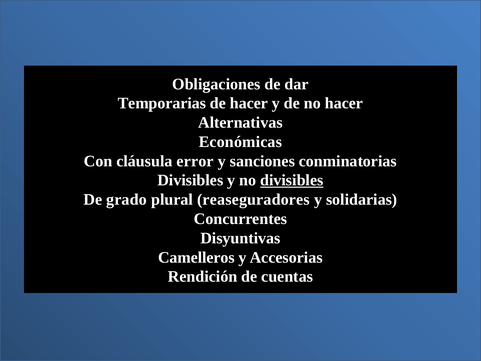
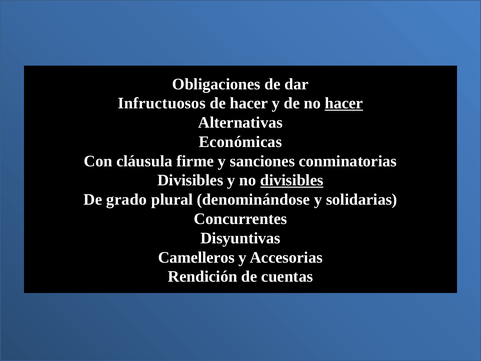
Temporarias: Temporarias -> Infructuosos
hacer at (344, 103) underline: none -> present
error: error -> firme
reaseguradores: reaseguradores -> denominándose
